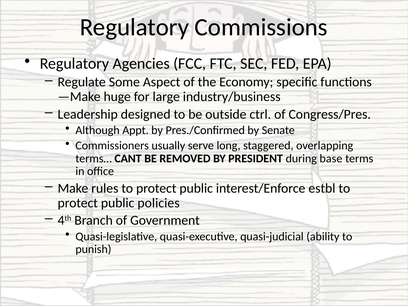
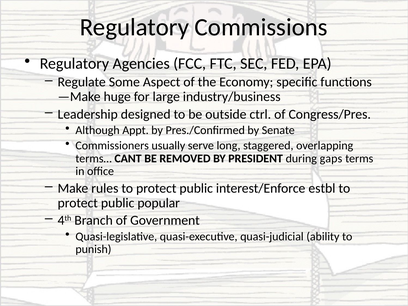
base: base -> gaps
policies: policies -> popular
